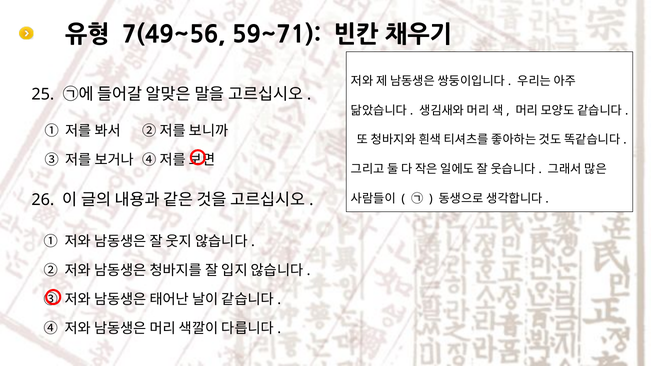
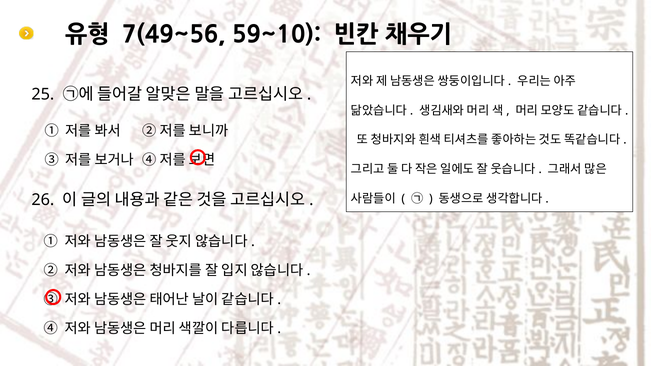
59~71: 59~71 -> 59~10
